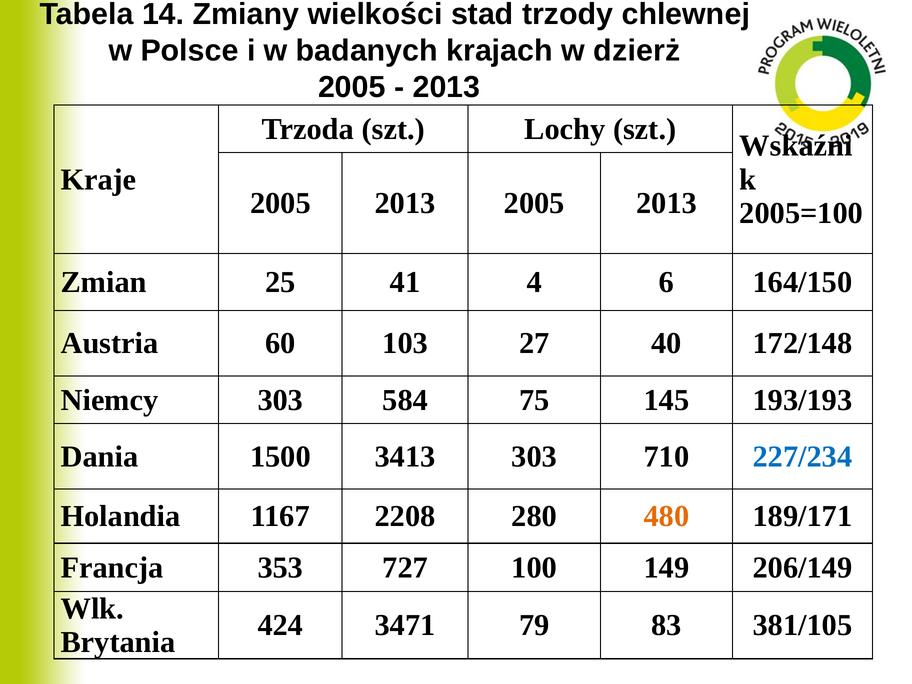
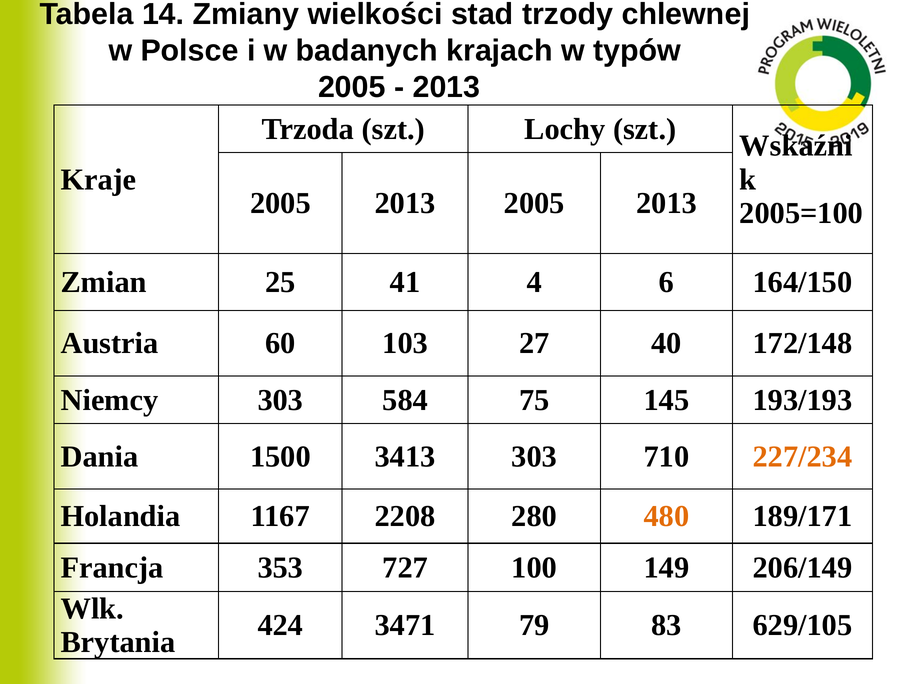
dzierż: dzierż -> typów
227/234 colour: blue -> orange
381/105: 381/105 -> 629/105
